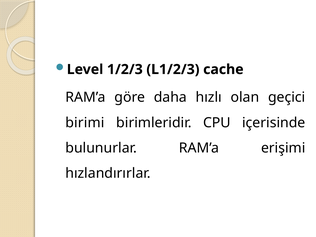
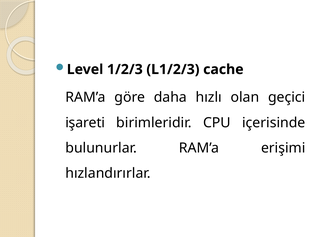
birimi: birimi -> işareti
